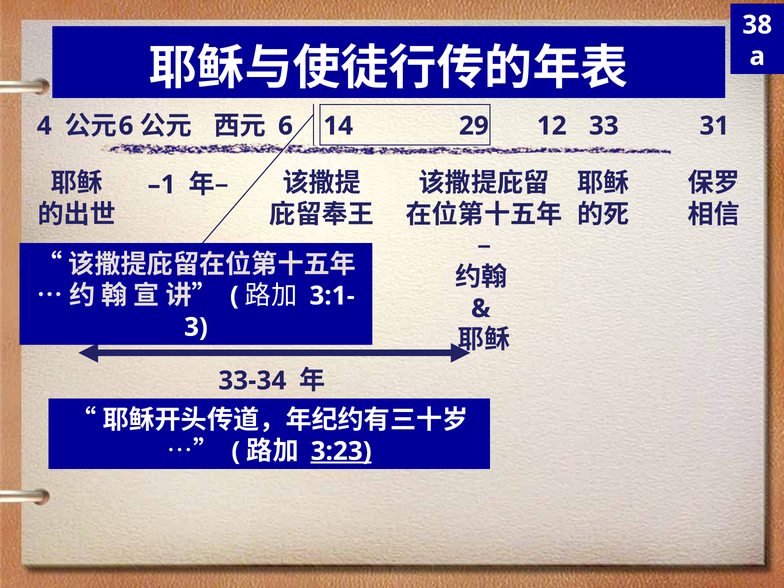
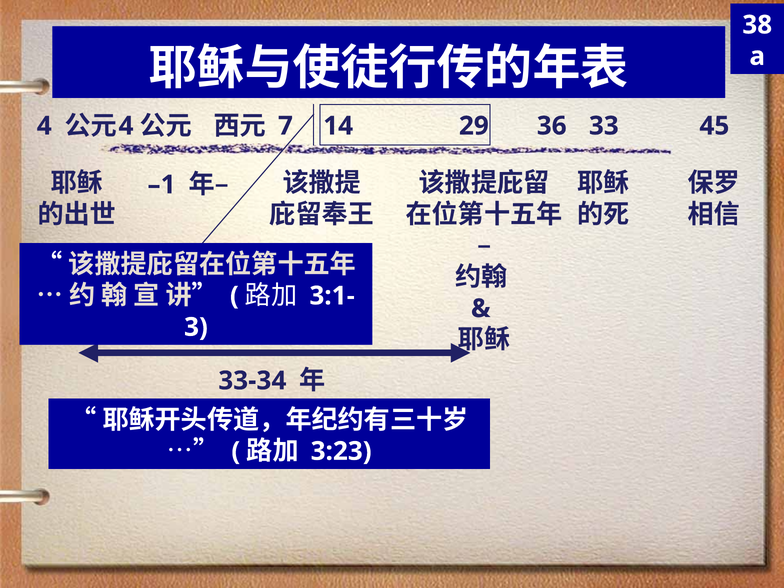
6 at (126, 126): 6 -> 4
6 at (285, 126): 6 -> 7
12: 12 -> 36
31: 31 -> 45
3:23 underline: present -> none
